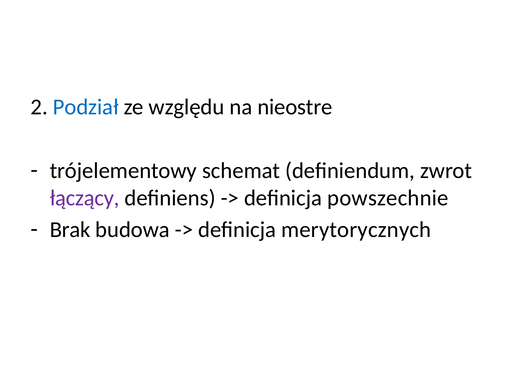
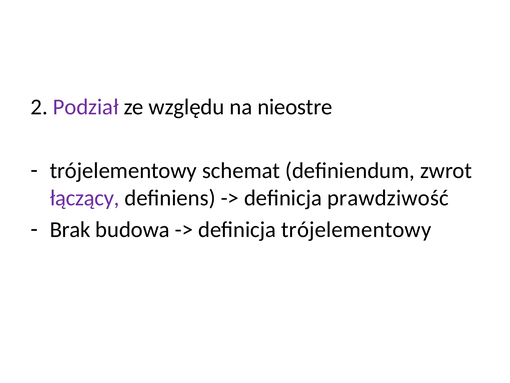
Podział colour: blue -> purple
powszechnie: powszechnie -> prawdziwość
definicja merytorycznych: merytorycznych -> trójelementowy
